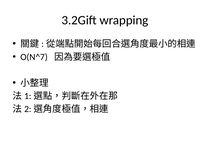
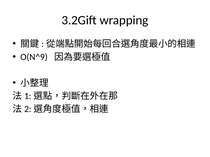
O(N^7: O(N^7 -> O(N^9
